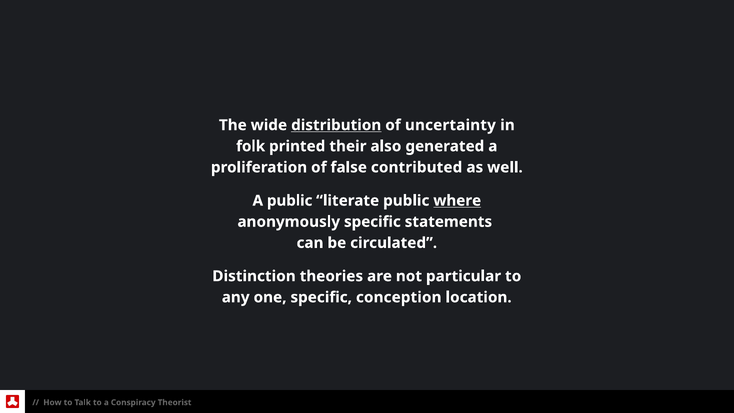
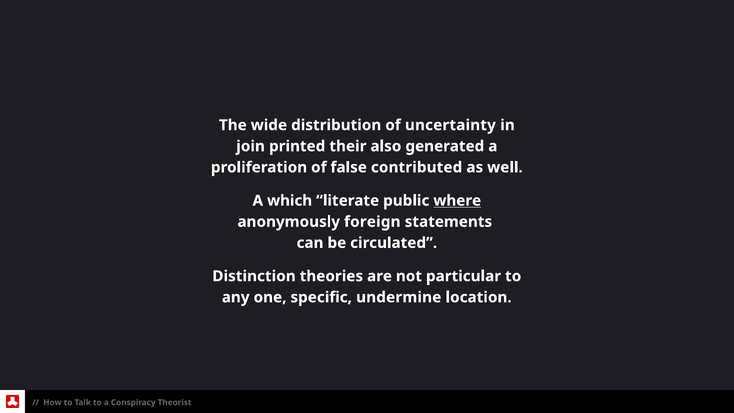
distribution underline: present -> none
folk: folk -> join
A public: public -> which
anonymously specific: specific -> foreign
conception: conception -> undermine
